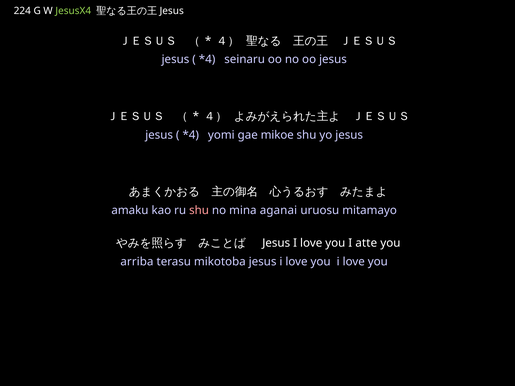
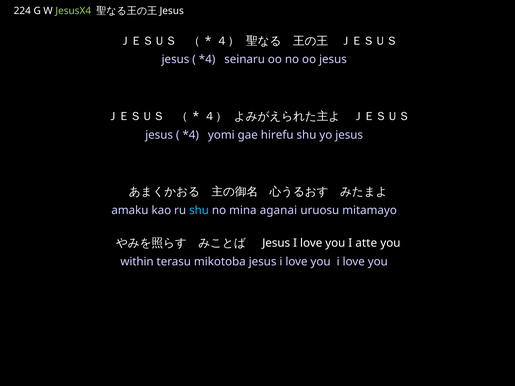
mikoe: mikoe -> hirefu
shu at (199, 210) colour: pink -> light blue
arriba: arriba -> within
